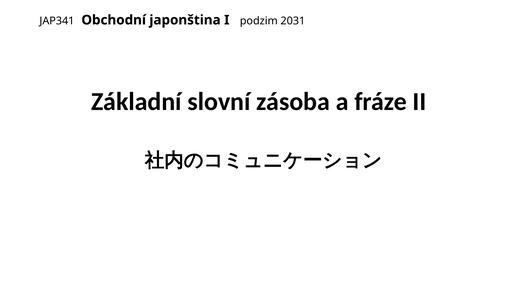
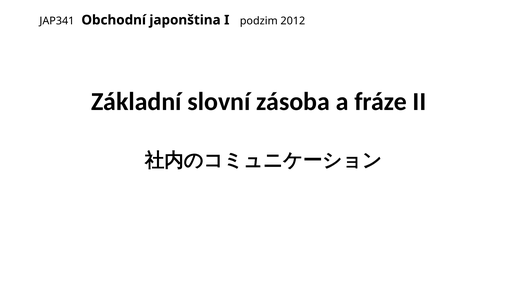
2031: 2031 -> 2012
